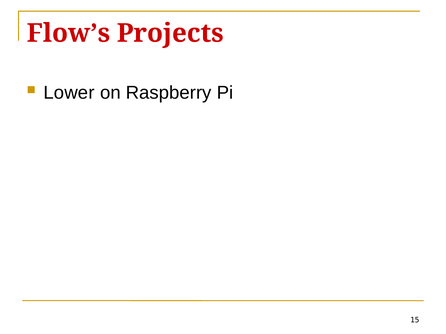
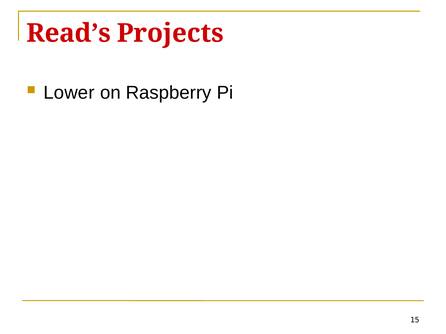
Flow’s: Flow’s -> Read’s
